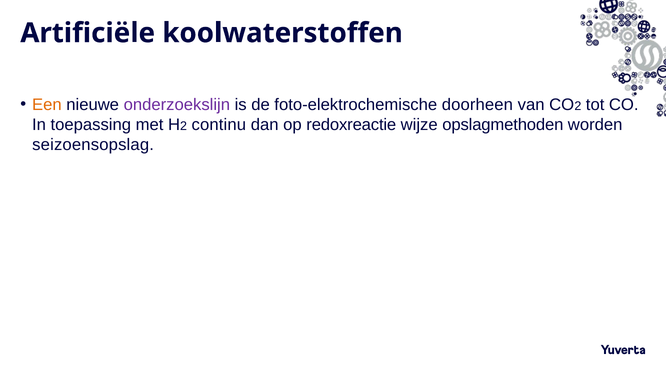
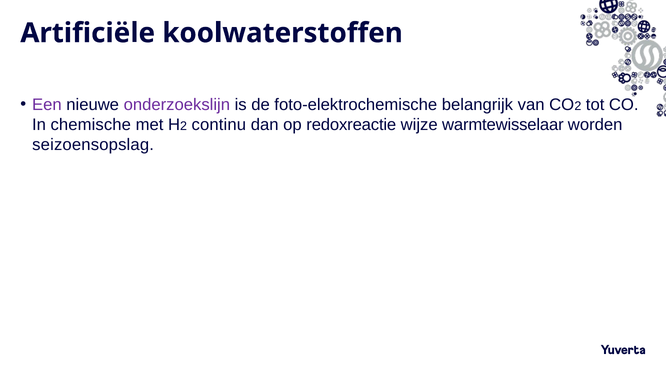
Een colour: orange -> purple
doorheen: doorheen -> belangrijk
toepassing: toepassing -> chemische
opslagmethoden: opslagmethoden -> warmtewisselaar
